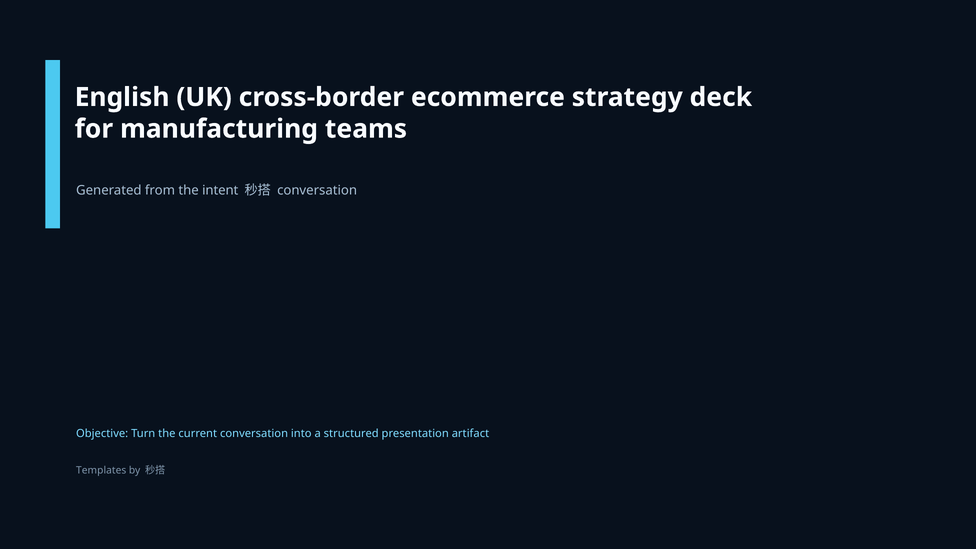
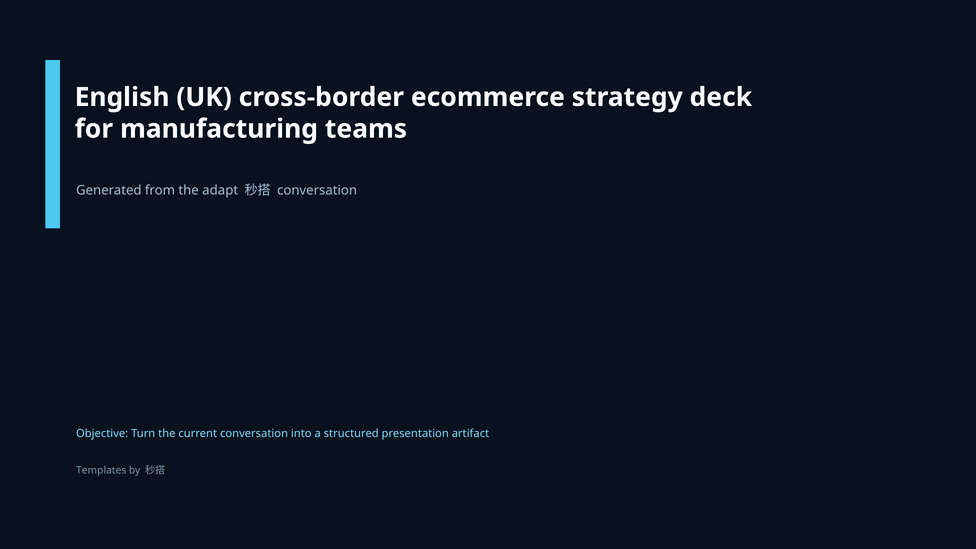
intent: intent -> adapt
